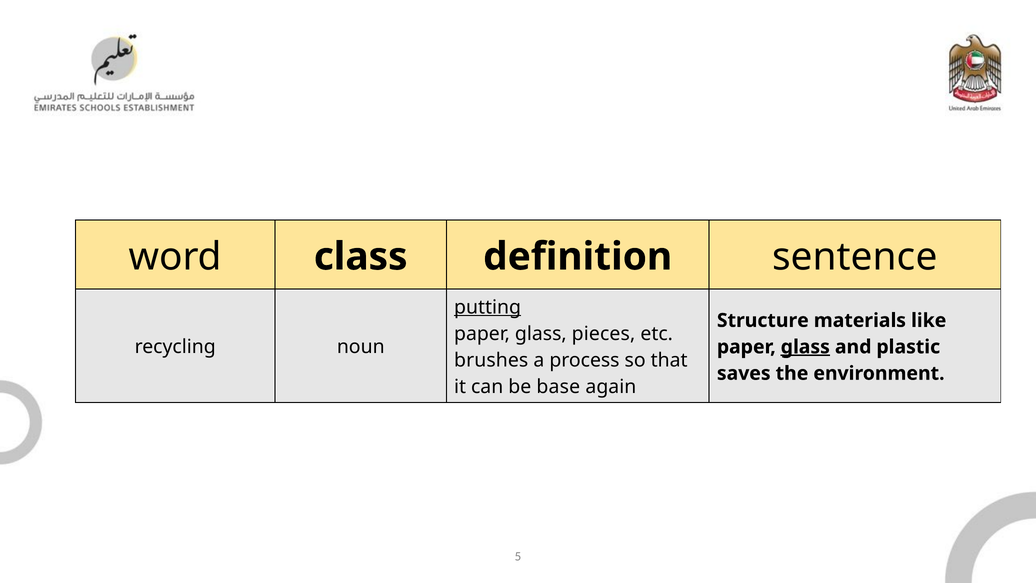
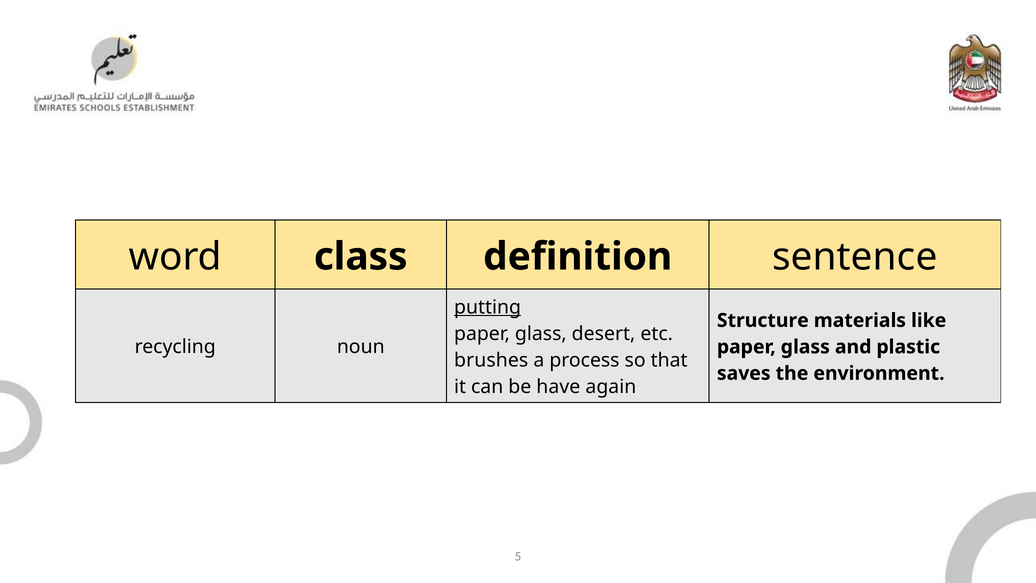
pieces: pieces -> desert
glass at (805, 347) underline: present -> none
base: base -> have
